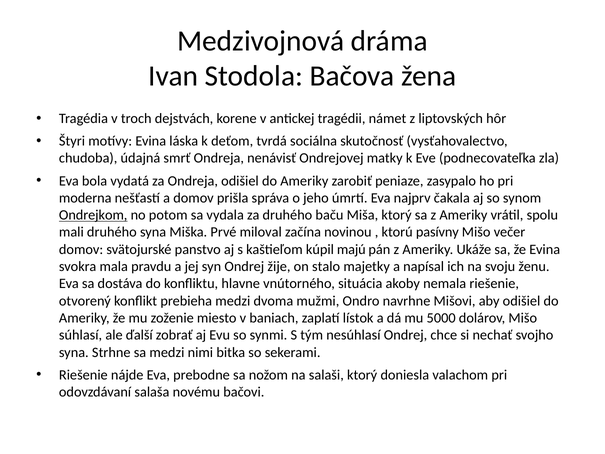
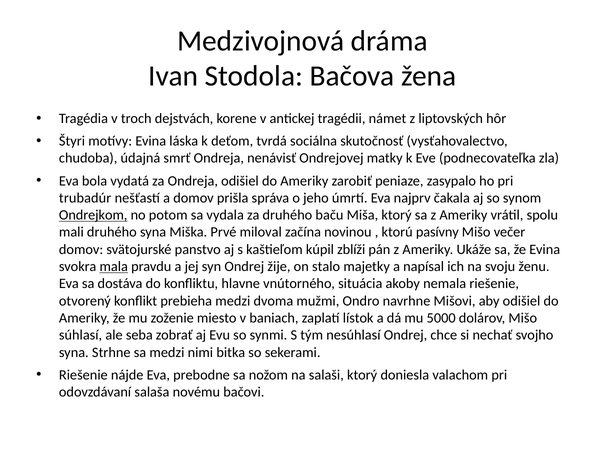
moderna: moderna -> trubadúr
majú: majú -> zblíži
mala underline: none -> present
ďalší: ďalší -> seba
